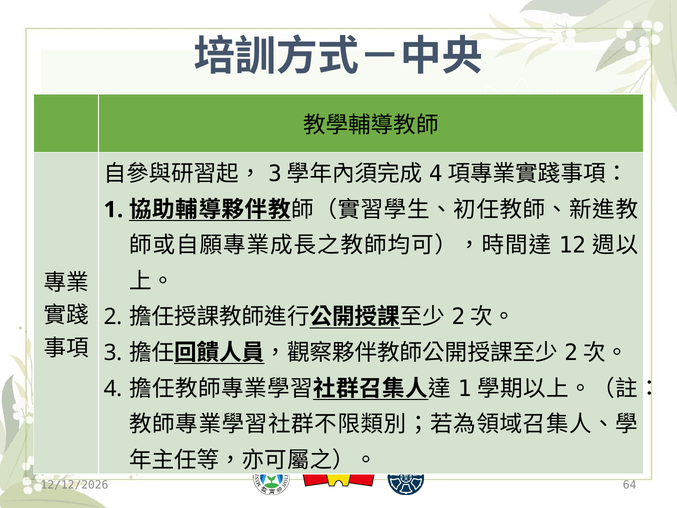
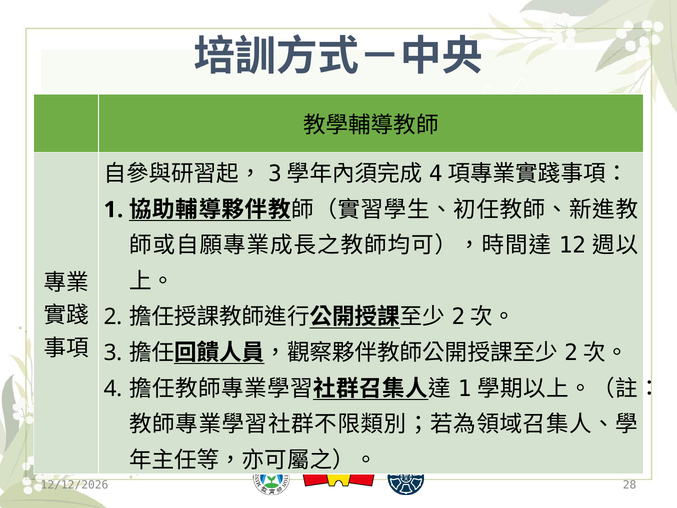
64: 64 -> 28
